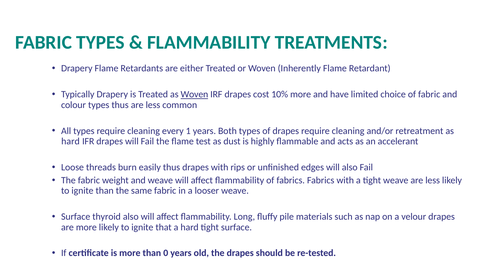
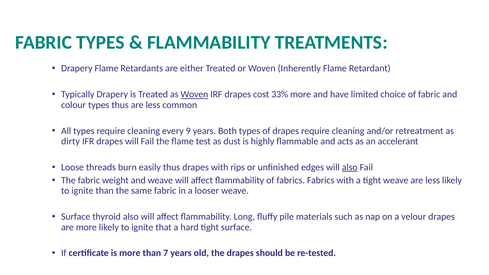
10%: 10% -> 33%
1: 1 -> 9
hard at (71, 141): hard -> dirty
also at (350, 167) underline: none -> present
0: 0 -> 7
